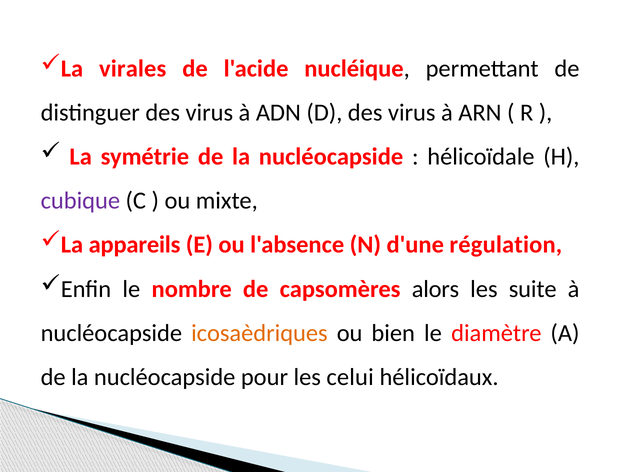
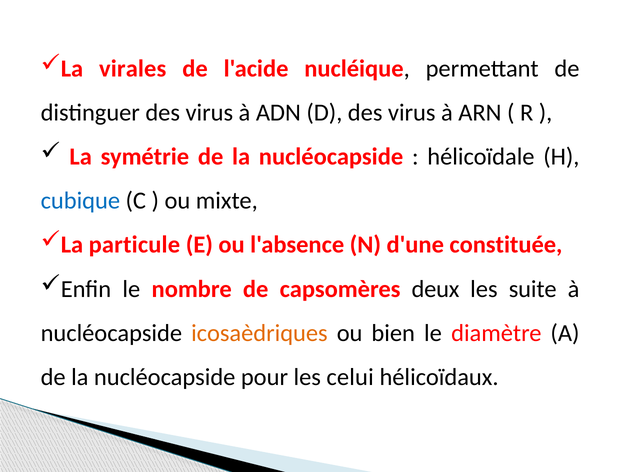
cubique colour: purple -> blue
appareils: appareils -> particule
régulation: régulation -> constituée
alors: alors -> deux
